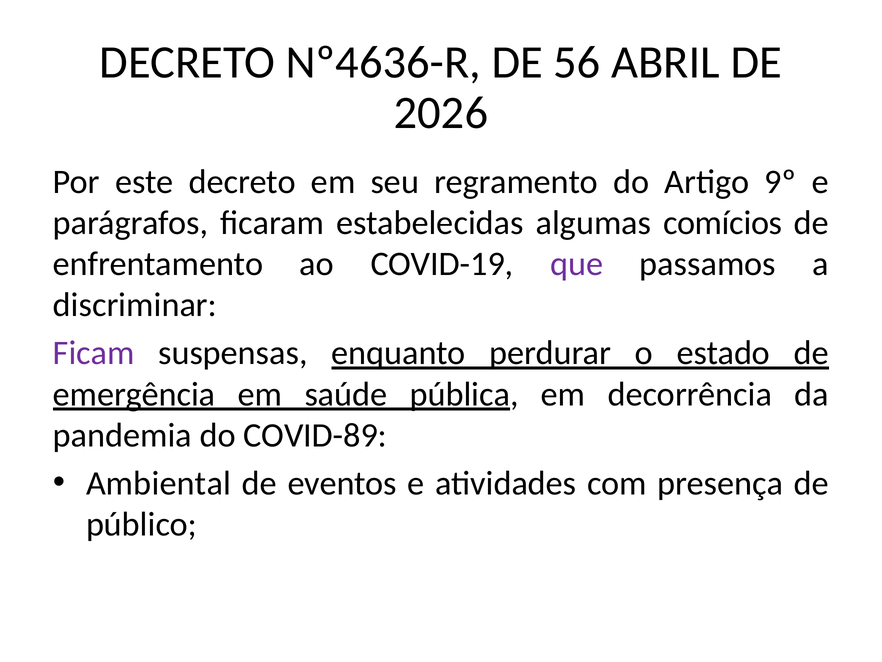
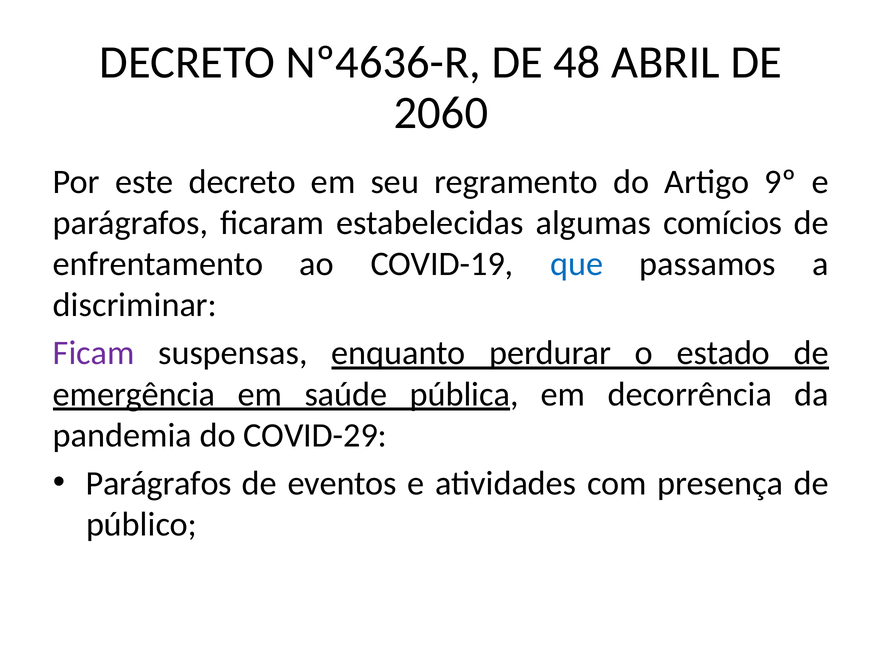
56: 56 -> 48
2026: 2026 -> 2060
que colour: purple -> blue
COVID-89: COVID-89 -> COVID-29
Ambiental at (158, 483): Ambiental -> Parágrafos
